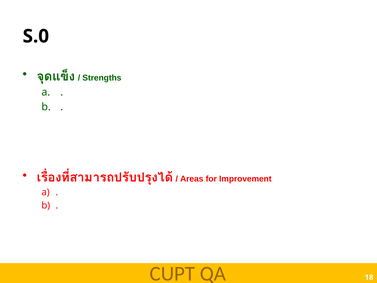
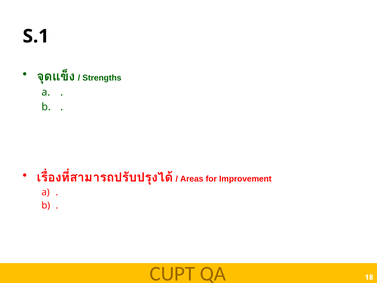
S.0: S.0 -> S.1
